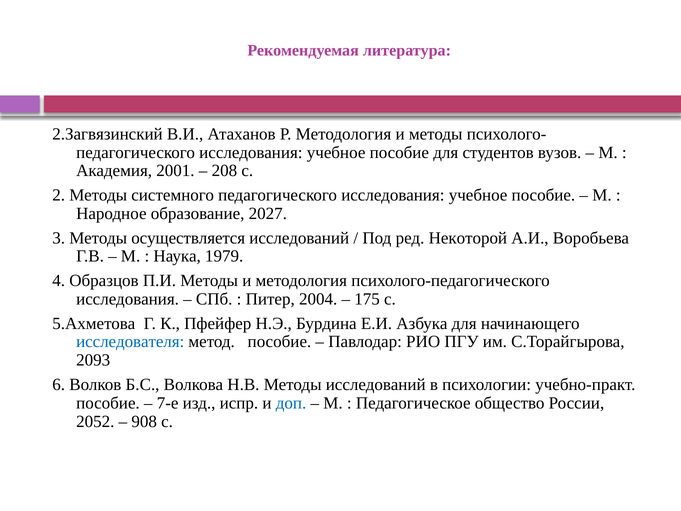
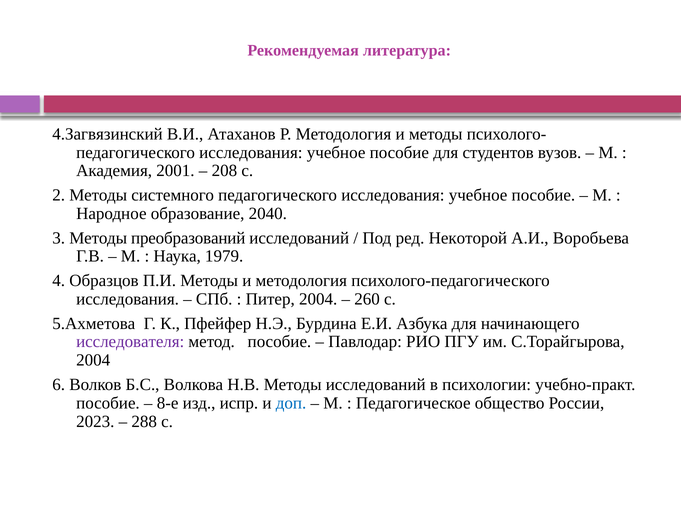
2.Загвязинский: 2.Загвязинский -> 4.Загвязинский
2027: 2027 -> 2040
осуществляется: осуществляется -> преобразований
175: 175 -> 260
исследователя colour: blue -> purple
2093 at (93, 360): 2093 -> 2004
7-е: 7-е -> 8-е
2052: 2052 -> 2023
908: 908 -> 288
